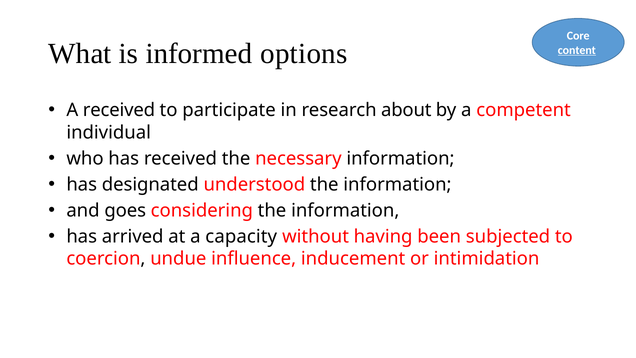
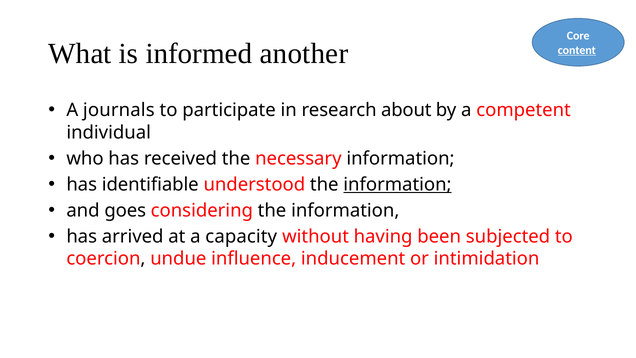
options: options -> another
A received: received -> journals
designated: designated -> identifiable
information at (397, 184) underline: none -> present
